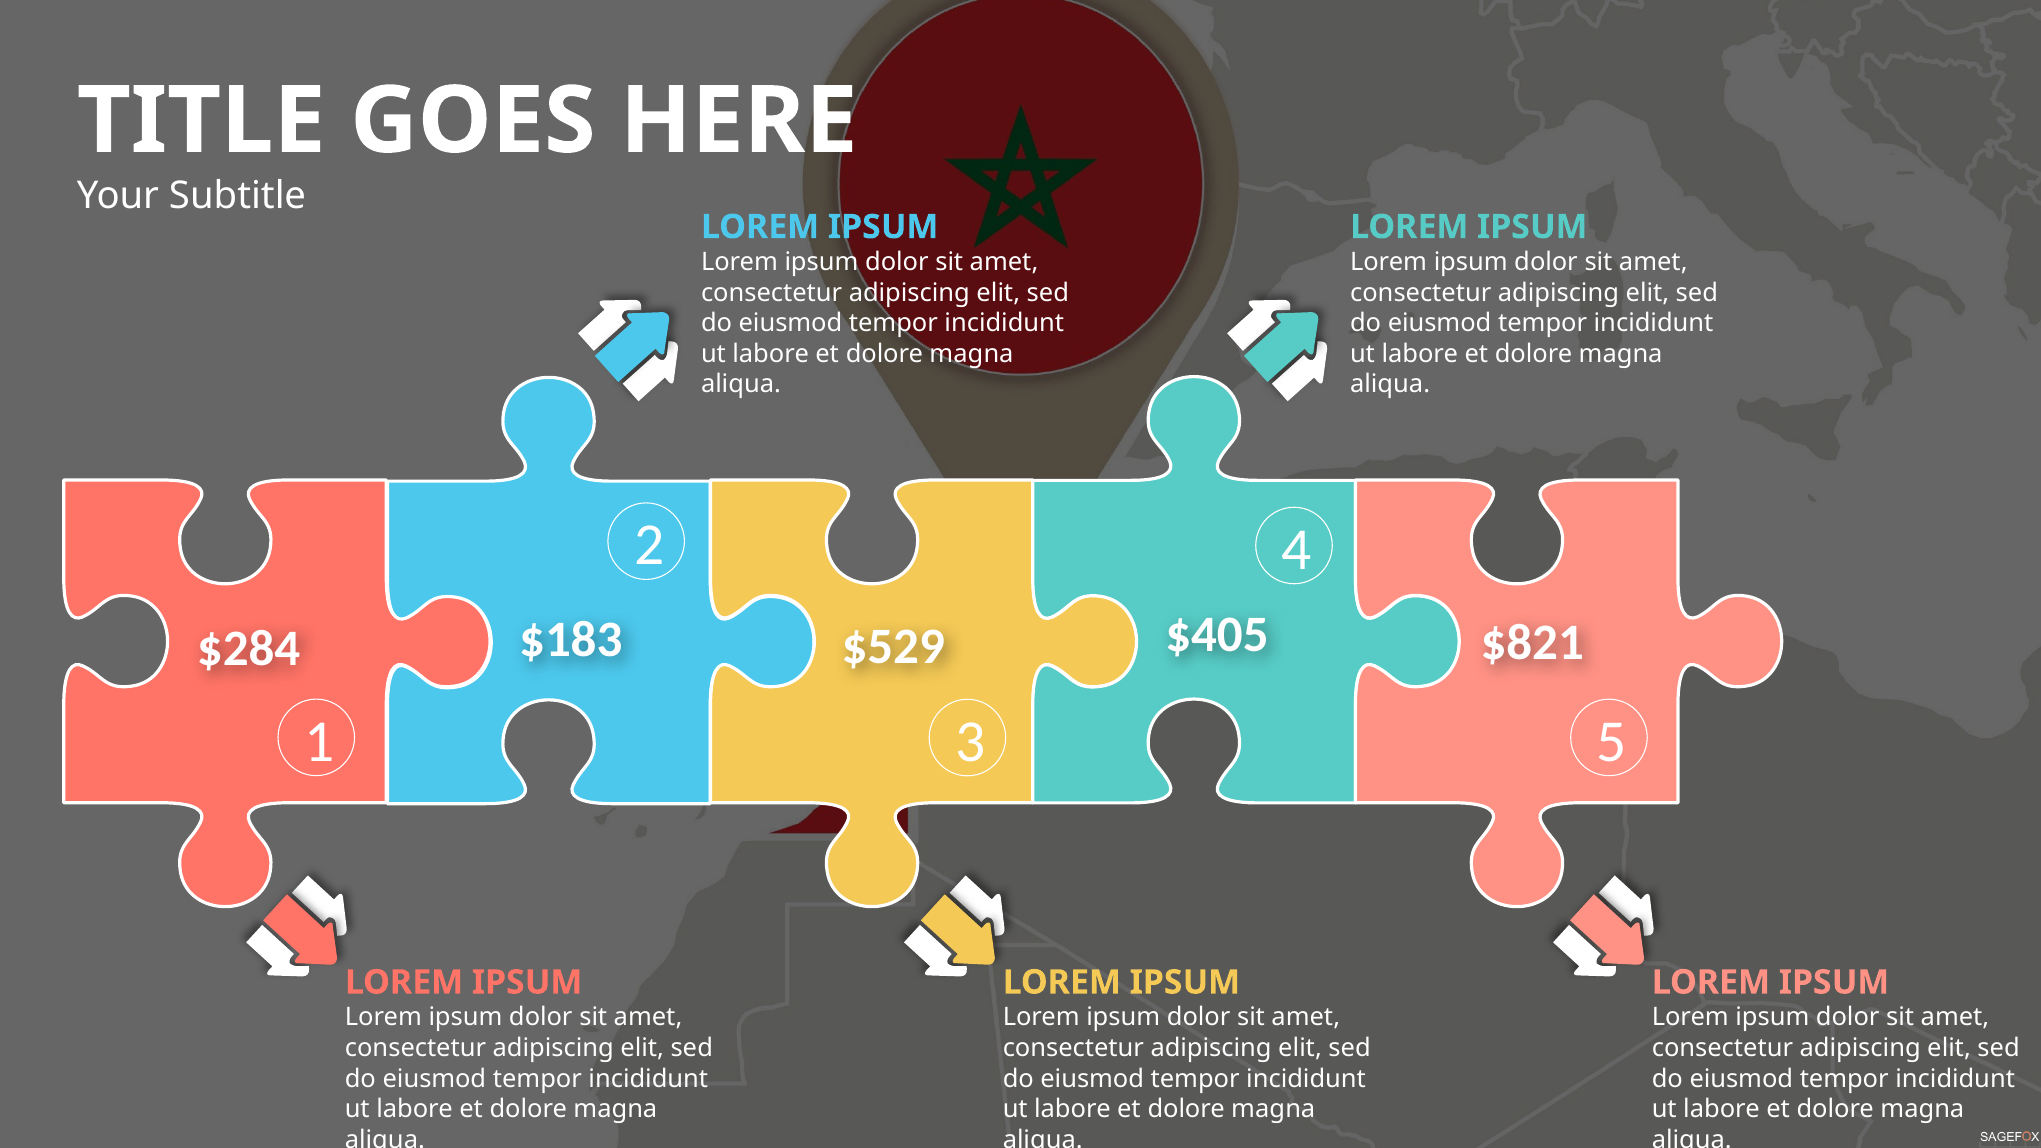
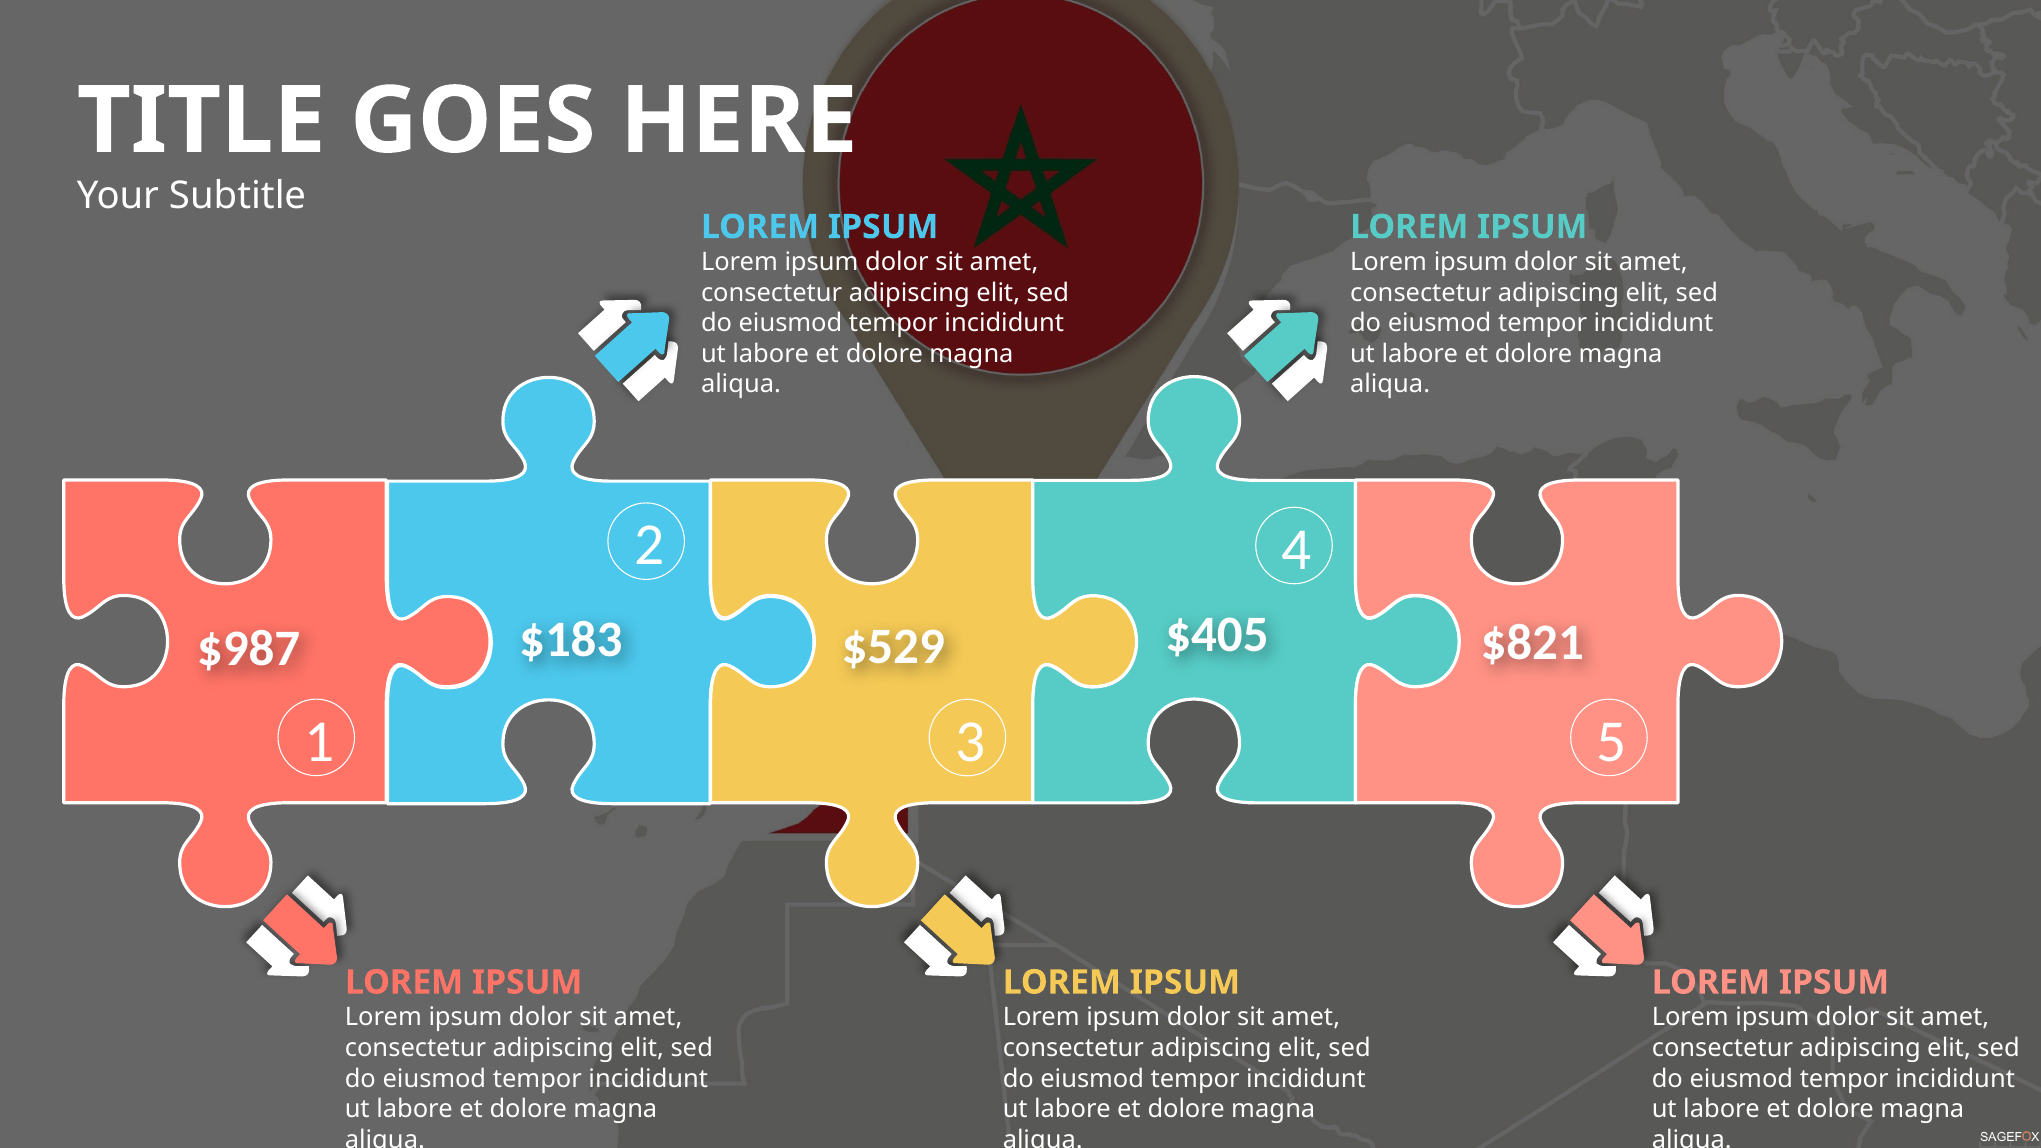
$284: $284 -> $987
